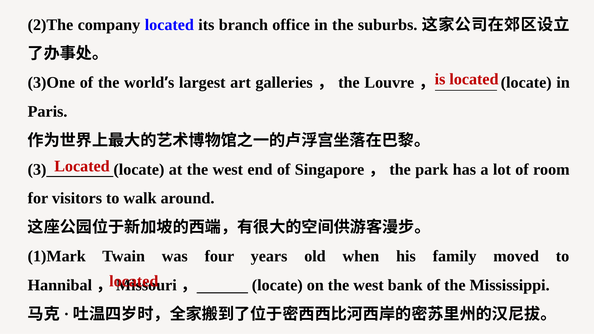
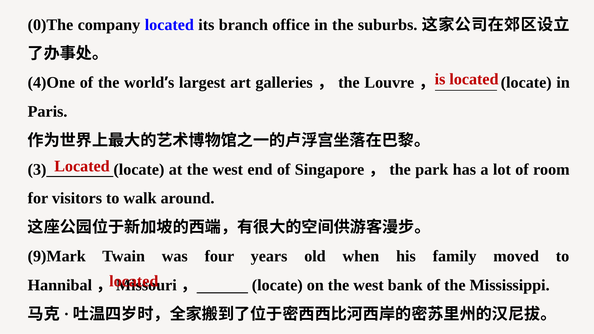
2)The: 2)The -> 0)The
3)One: 3)One -> 4)One
1)Mark: 1)Mark -> 9)Mark
